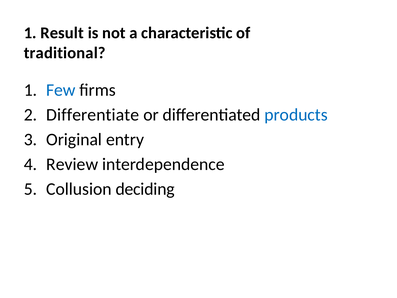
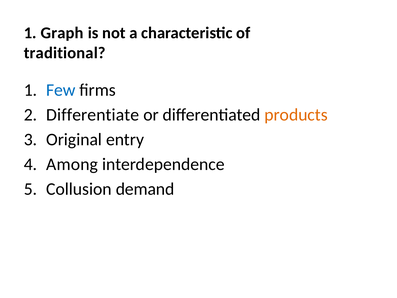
Result: Result -> Graph
products colour: blue -> orange
Review: Review -> Among
deciding: deciding -> demand
